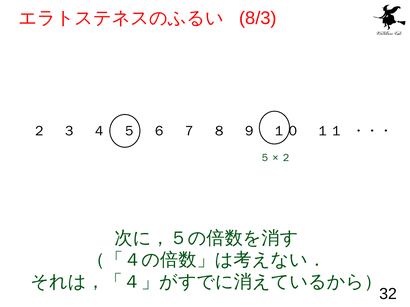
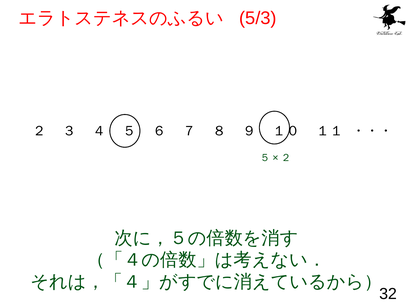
8/3: 8/3 -> 5/3
